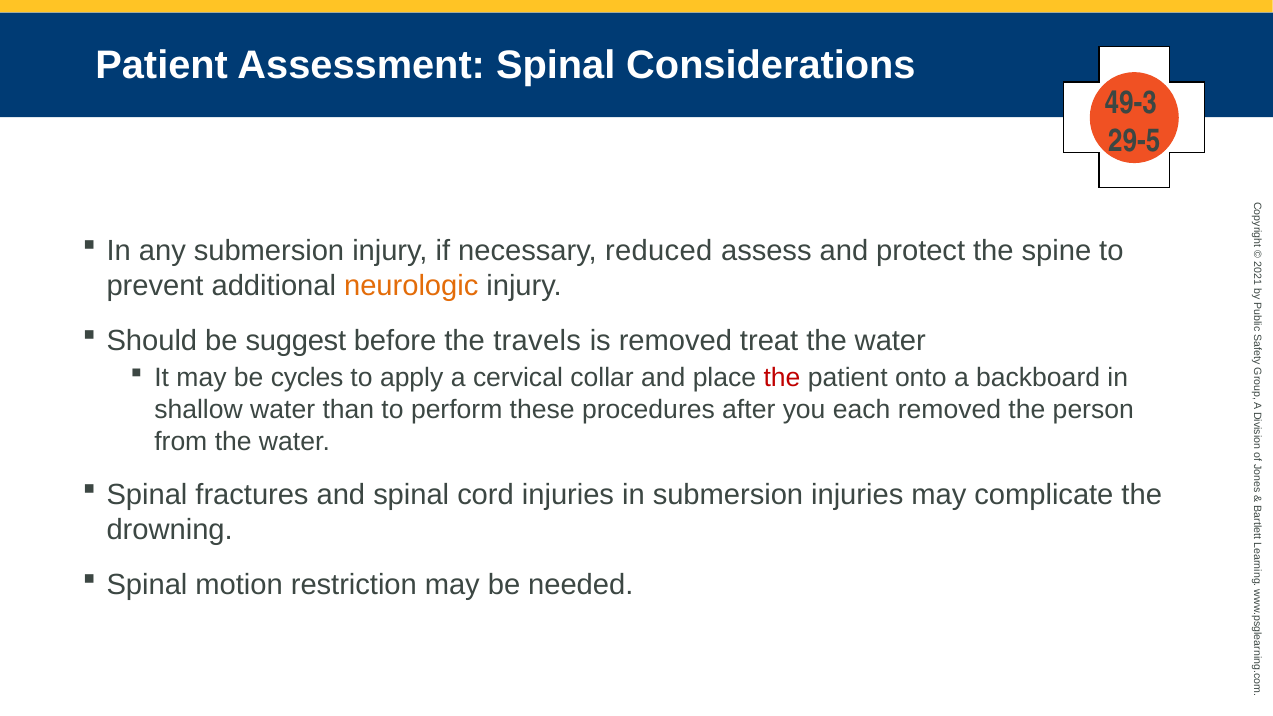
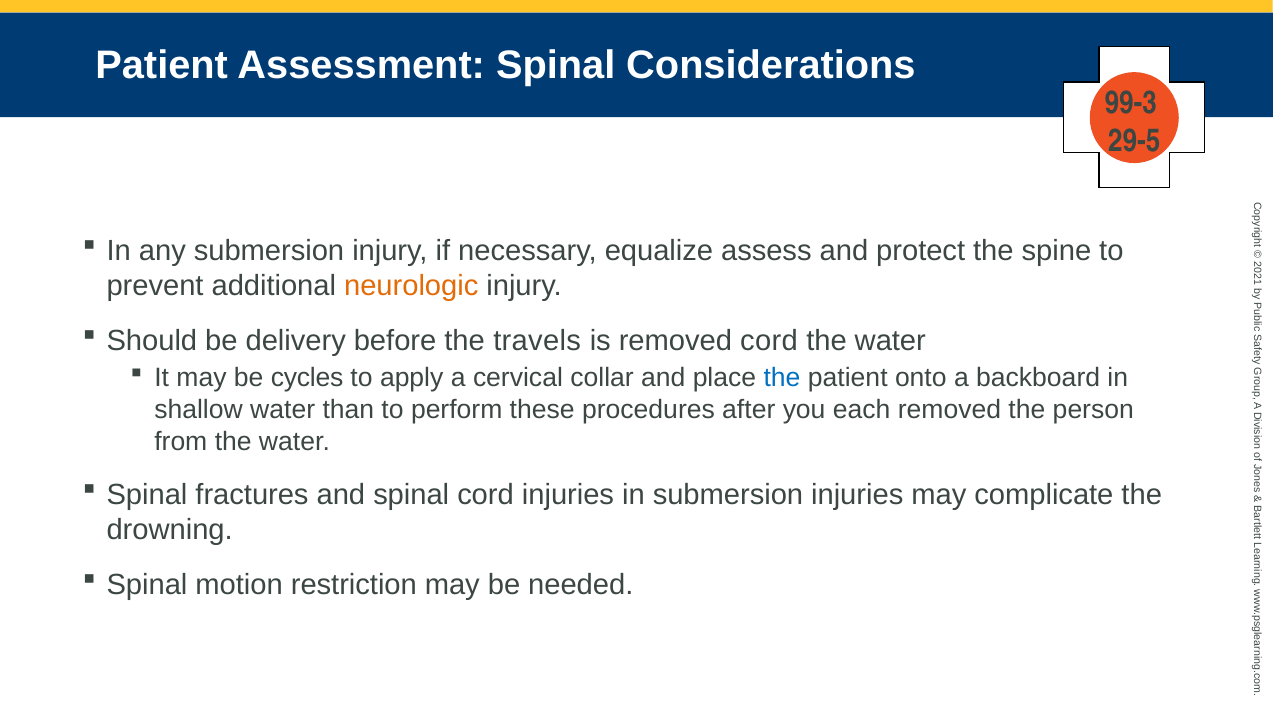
49-3: 49-3 -> 99-3
reduced: reduced -> equalize
suggest: suggest -> delivery
removed treat: treat -> cord
the at (782, 378) colour: red -> blue
